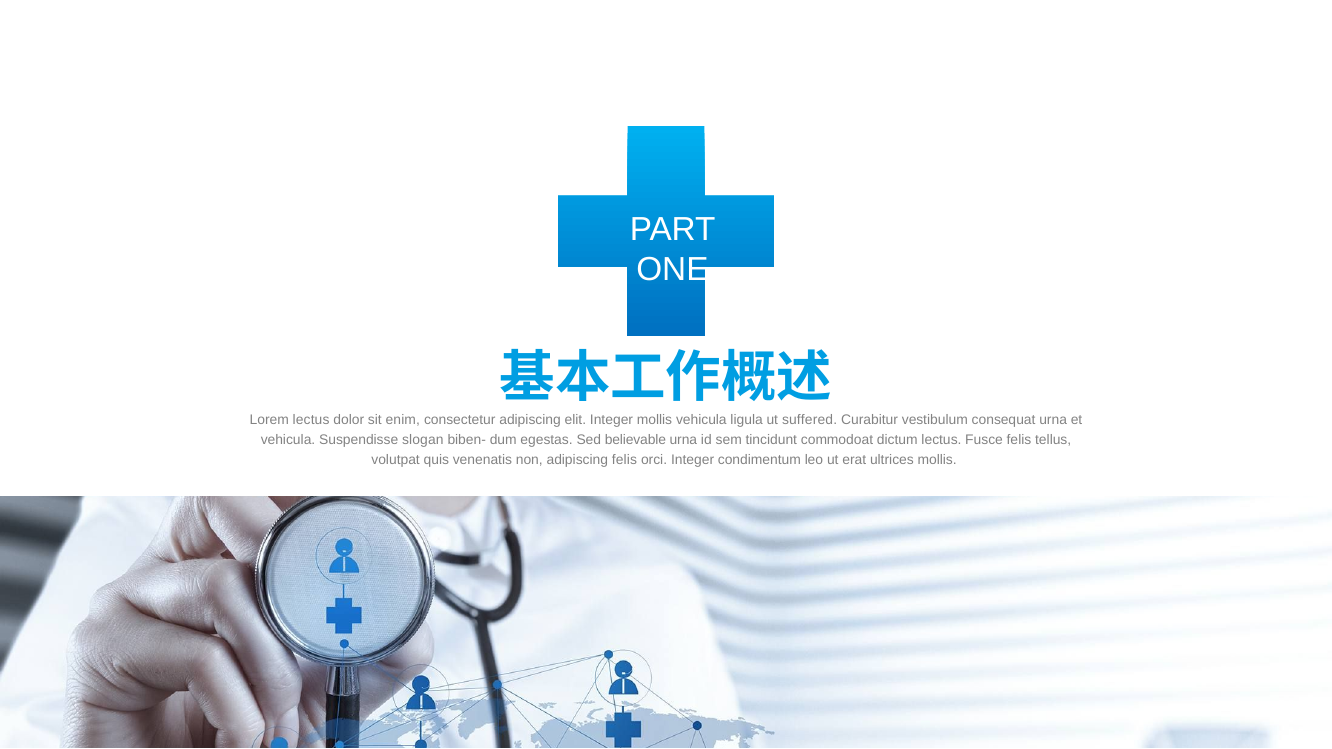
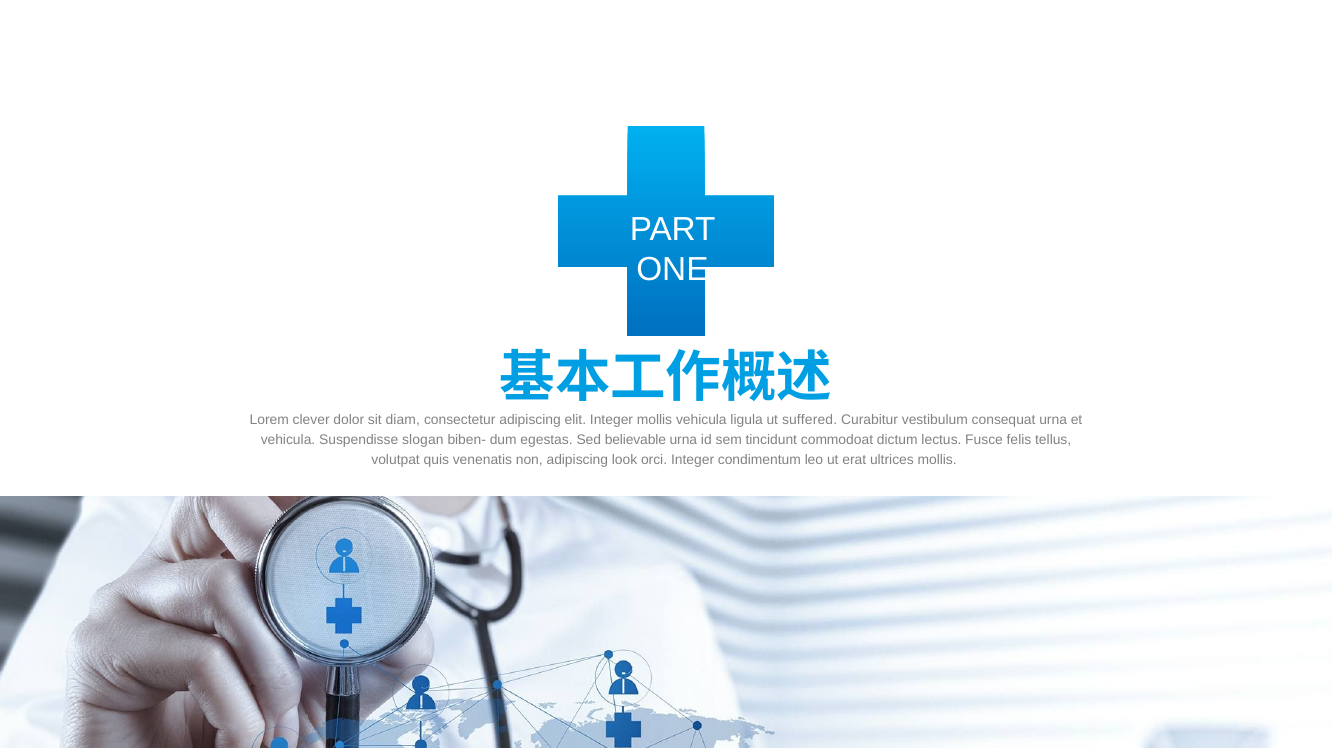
Lorem lectus: lectus -> clever
enim: enim -> diam
adipiscing felis: felis -> look
